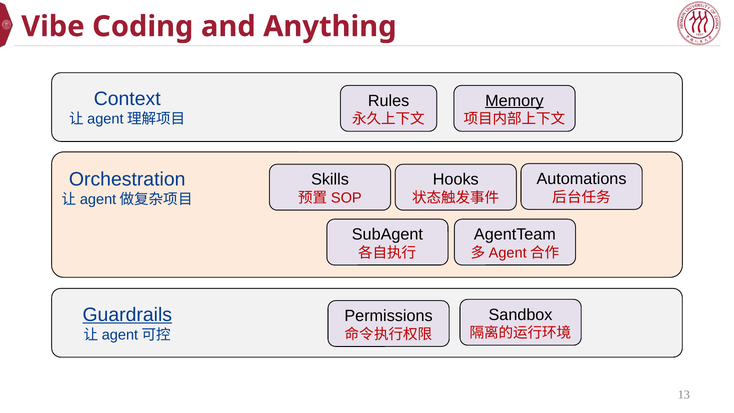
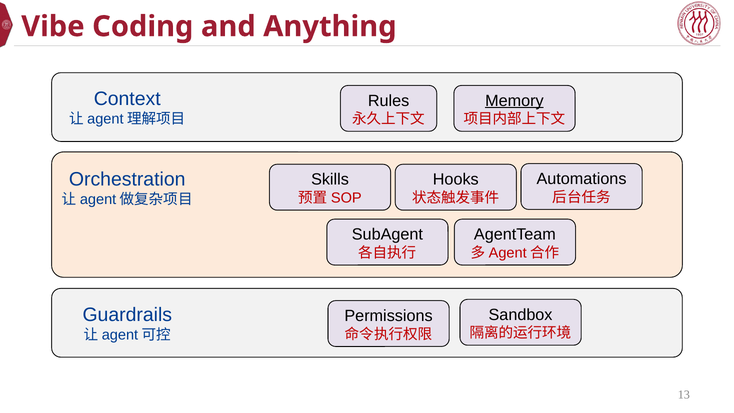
Guardrails underline: present -> none
